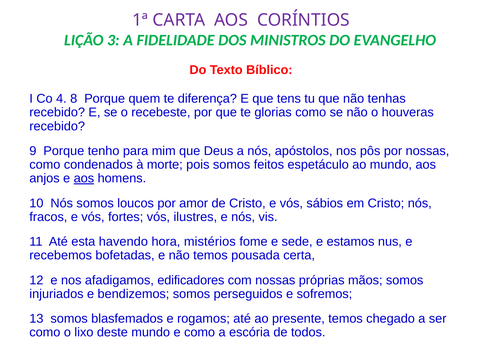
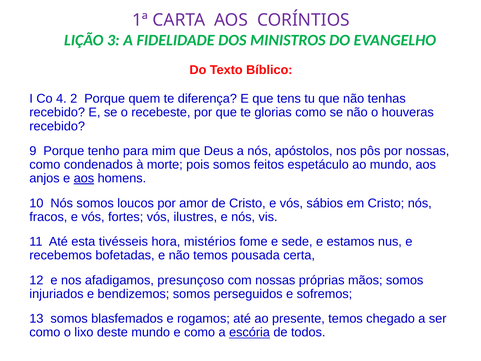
8: 8 -> 2
havendo: havendo -> tivésseis
edificadores: edificadores -> presunçoso
escória underline: none -> present
